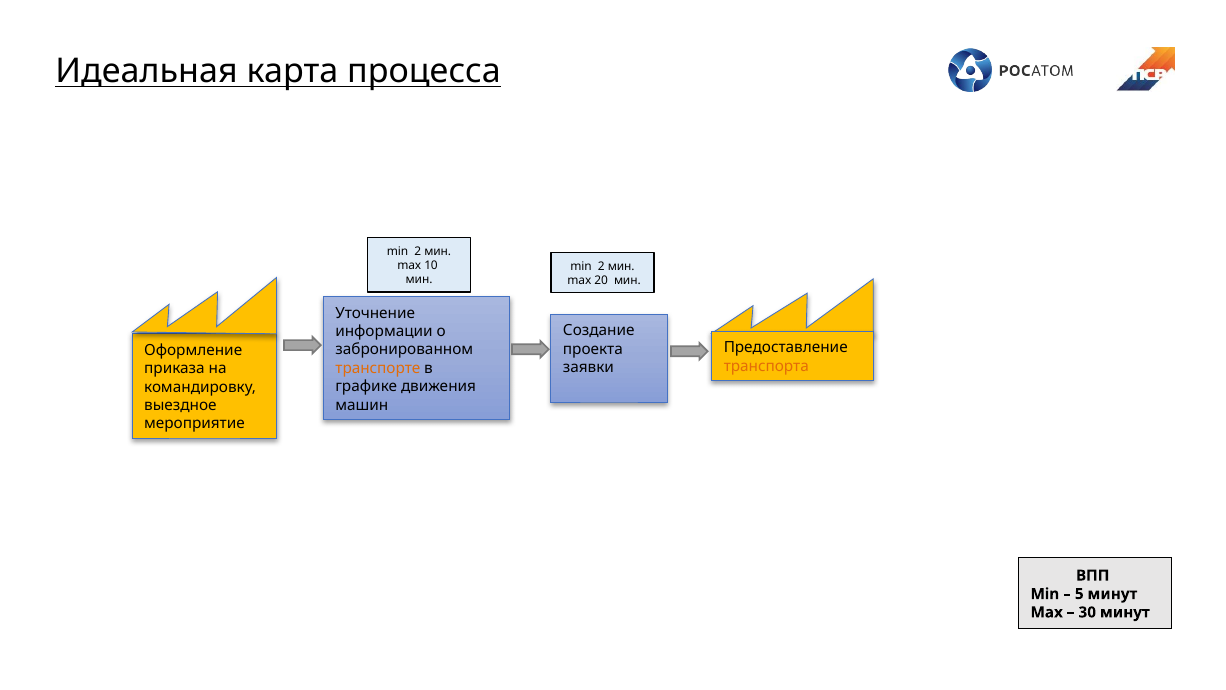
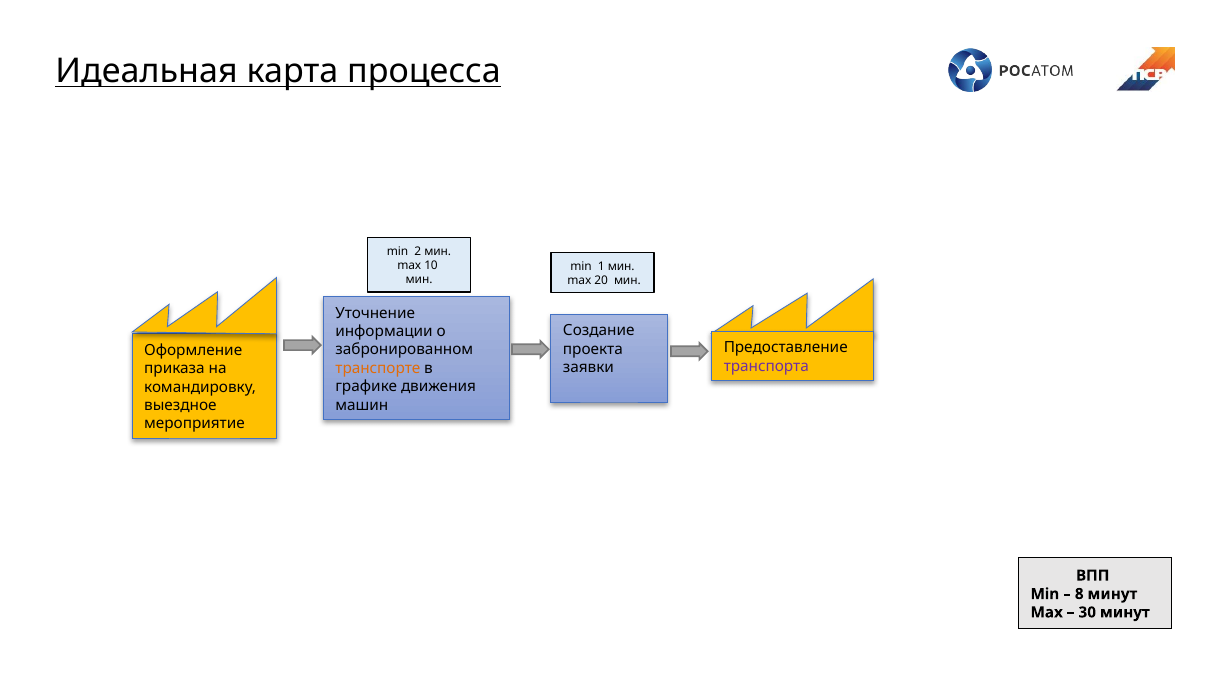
2 at (601, 266): 2 -> 1
транспорта colour: orange -> purple
5: 5 -> 8
